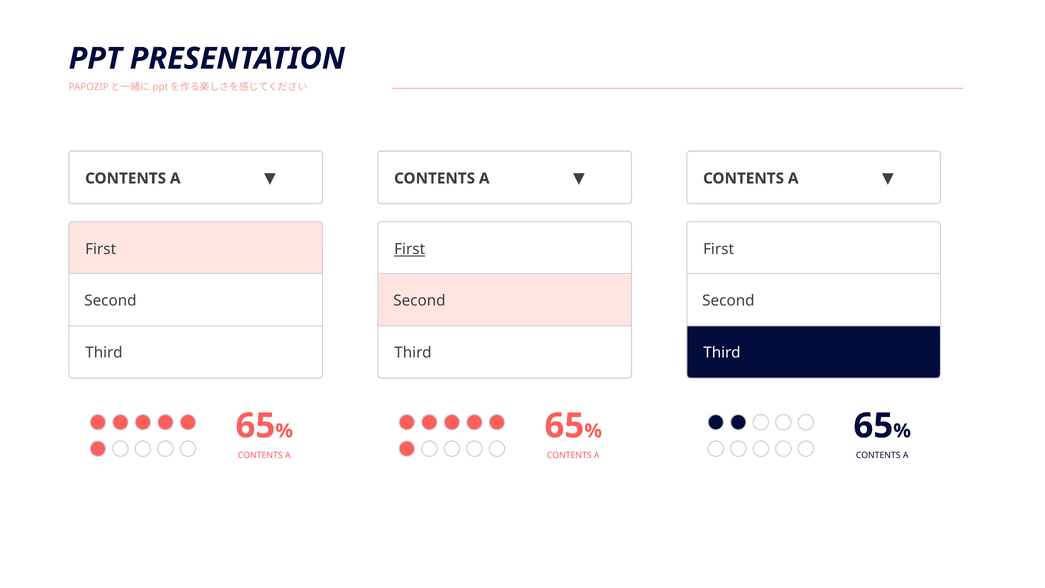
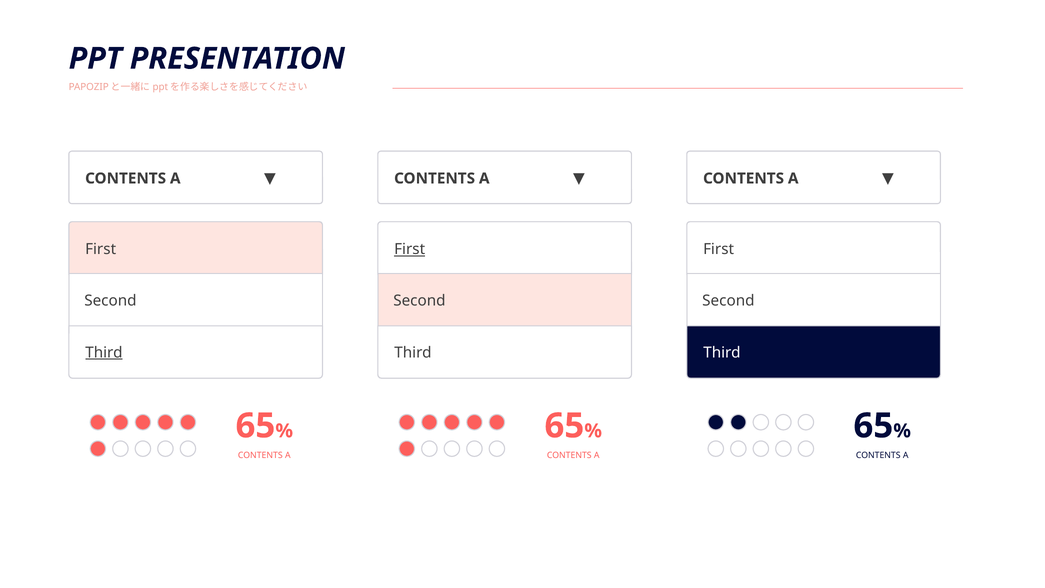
Third at (104, 352) underline: none -> present
